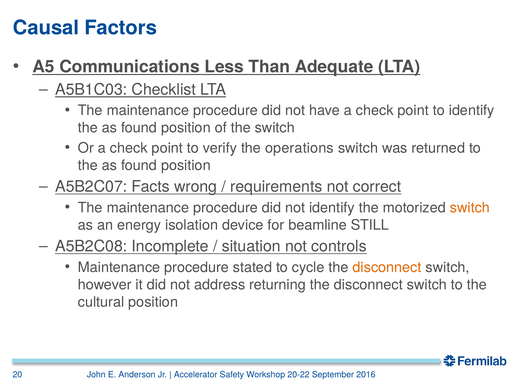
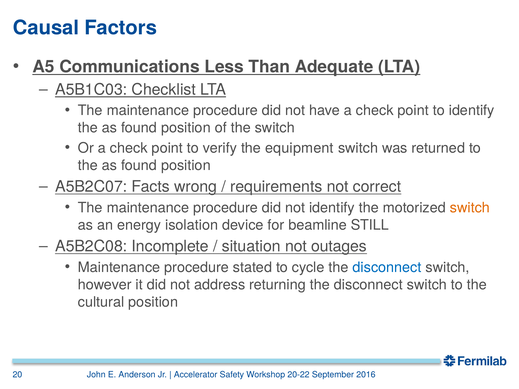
operations: operations -> equipment
controls: controls -> outages
disconnect at (387, 268) colour: orange -> blue
